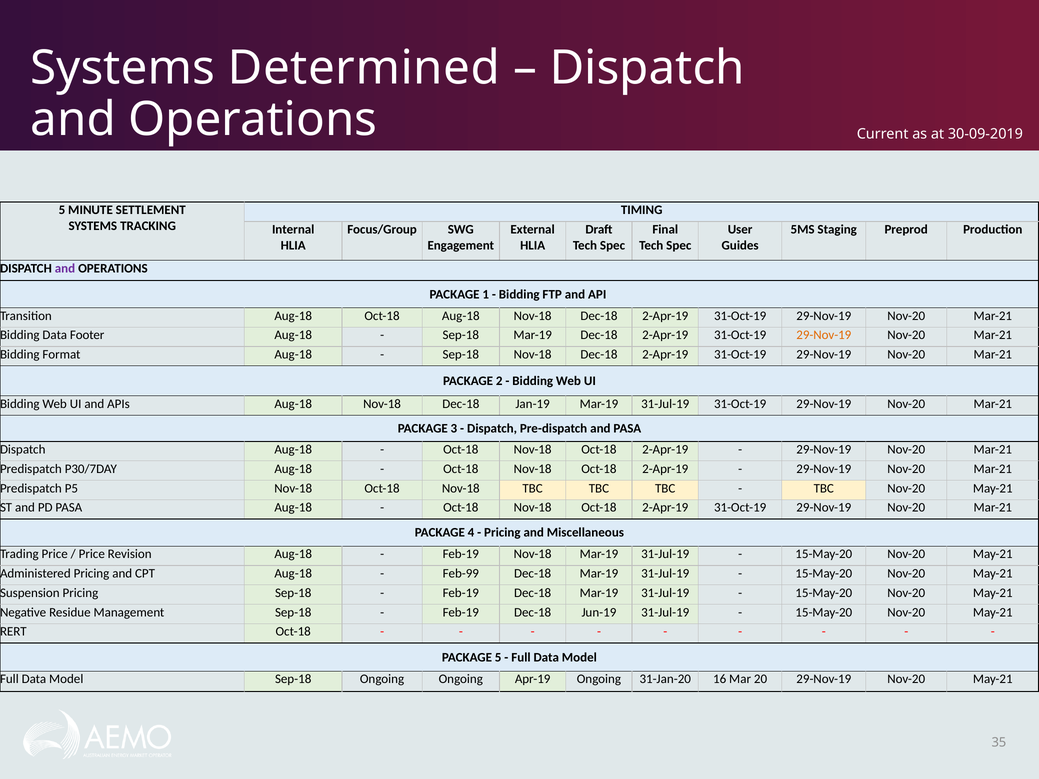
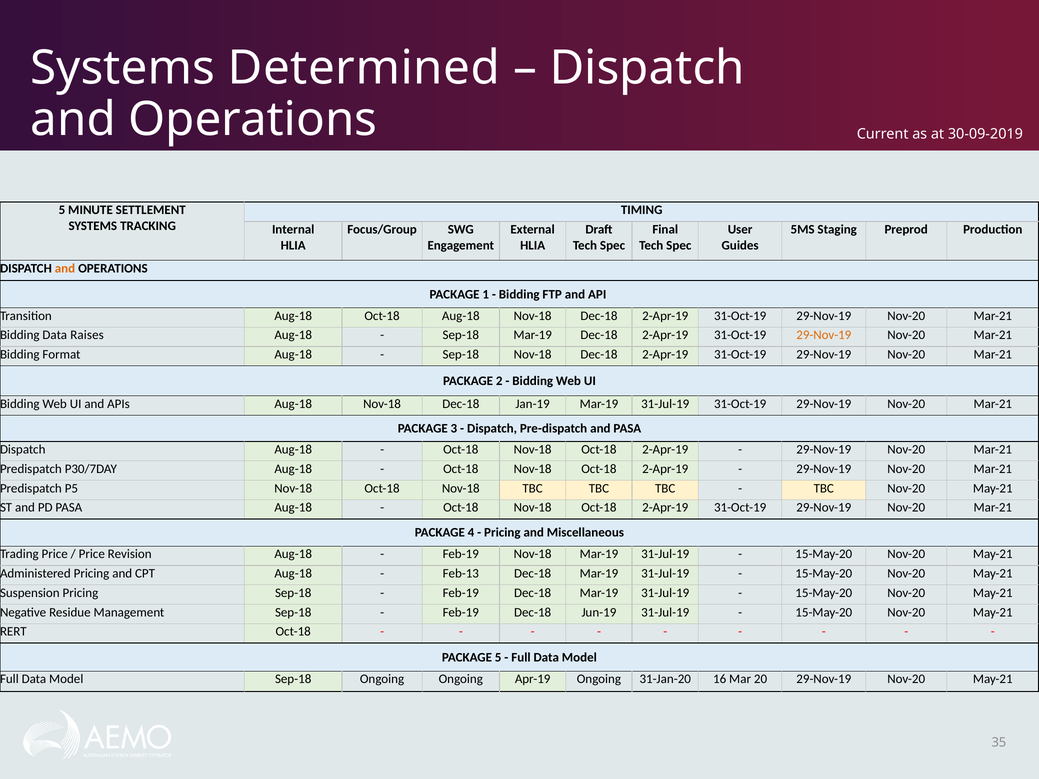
and at (65, 268) colour: purple -> orange
Footer: Footer -> Raises
Feb-99: Feb-99 -> Feb-13
